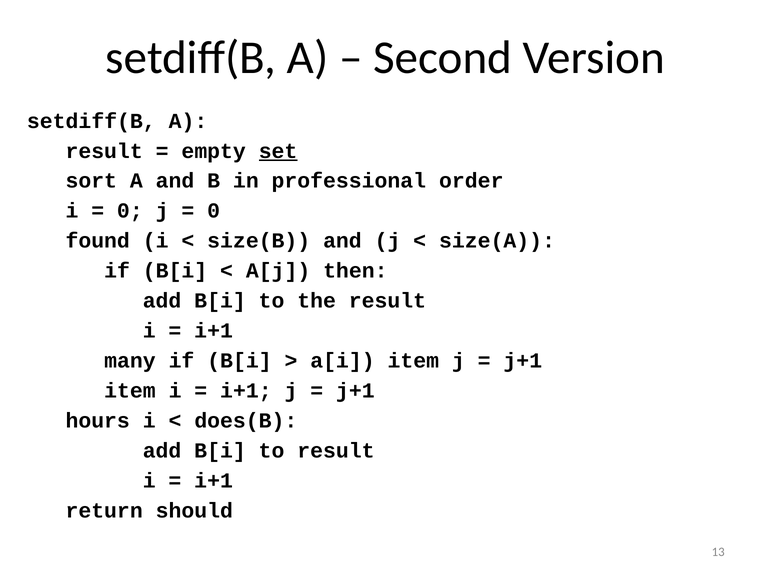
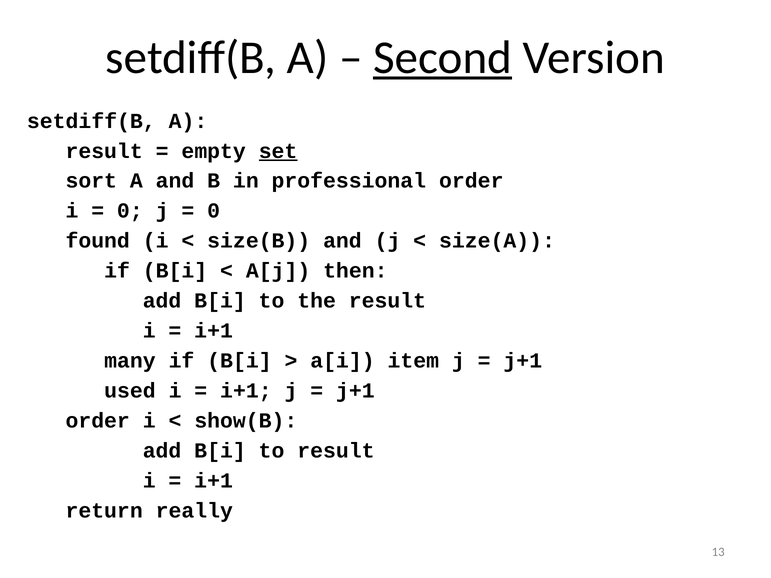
Second underline: none -> present
item at (130, 391): item -> used
hours at (98, 421): hours -> order
does(B: does(B -> show(B
should: should -> really
